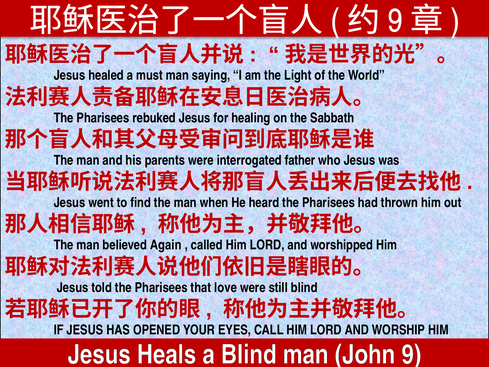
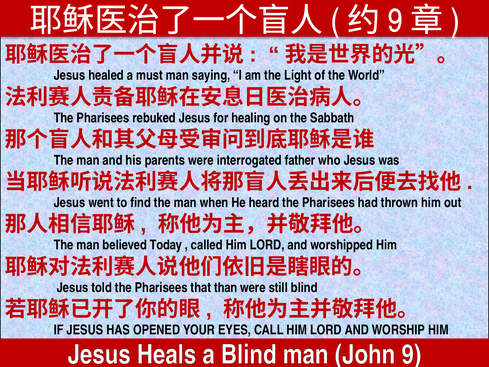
Again: Again -> Today
love: love -> than
